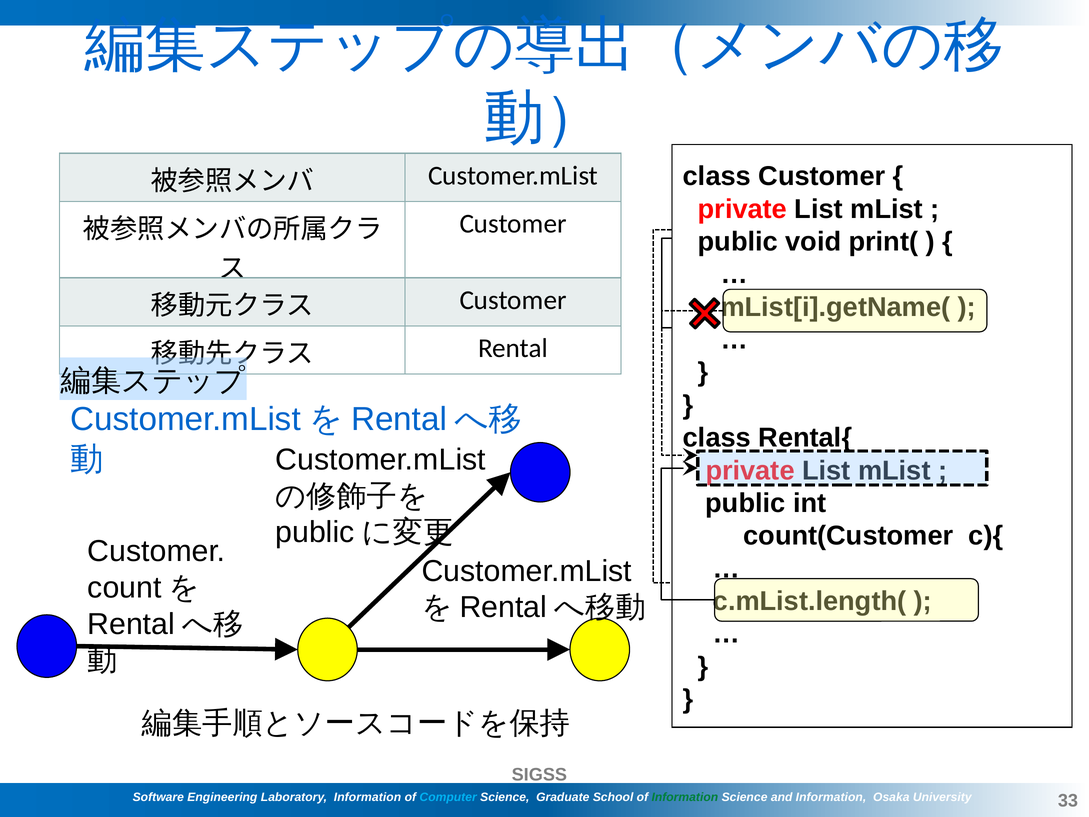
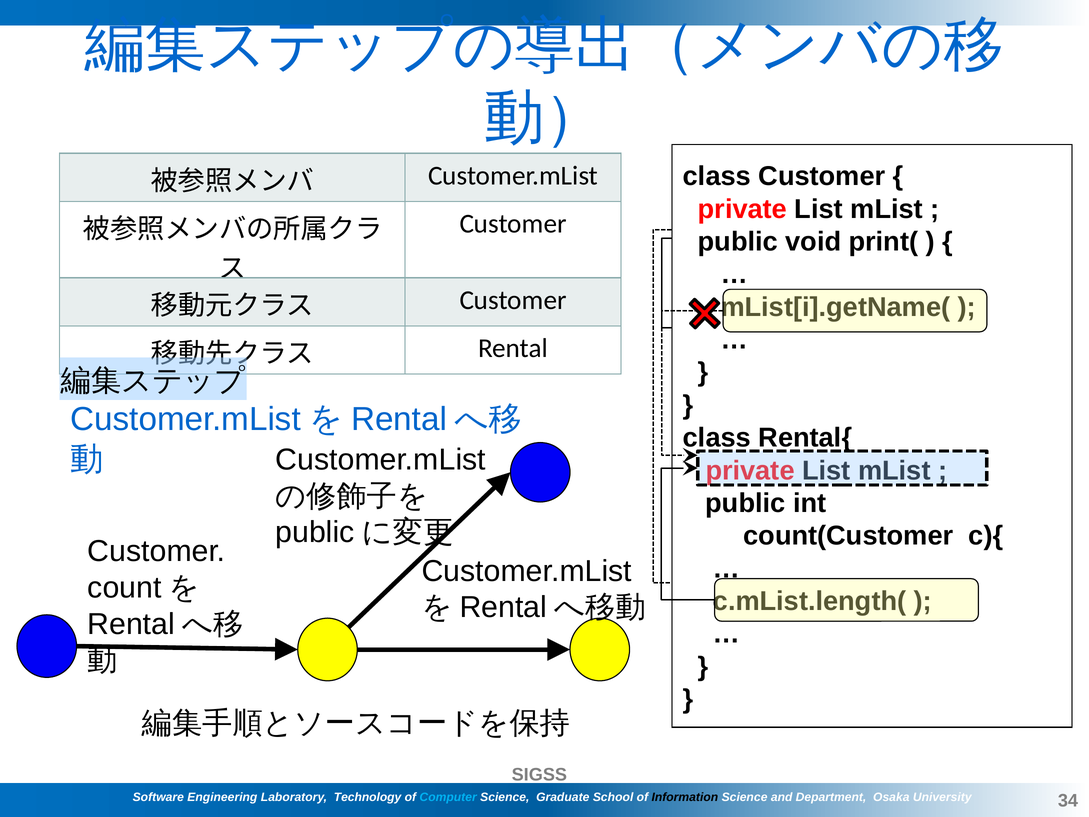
Laboratory Information: Information -> Technology
Information at (685, 797) colour: green -> black
and Information: Information -> Department
33: 33 -> 34
